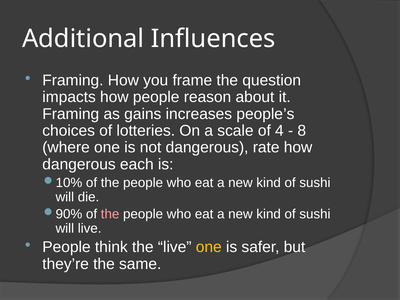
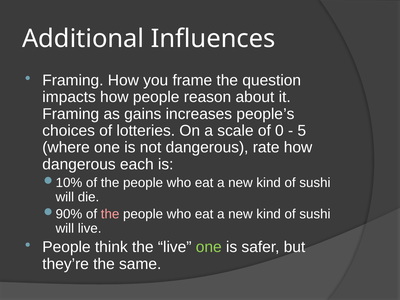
4: 4 -> 0
8: 8 -> 5
one at (209, 247) colour: yellow -> light green
